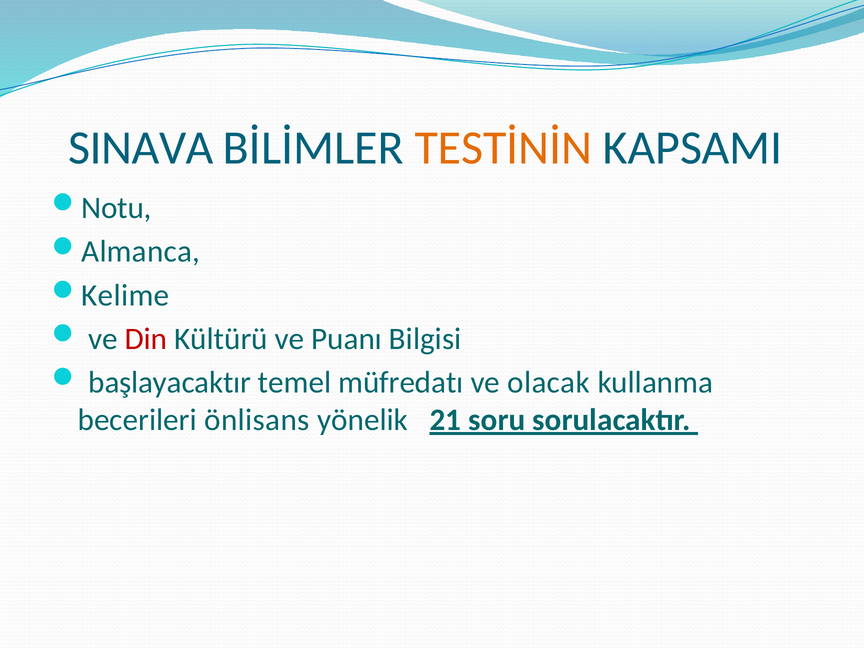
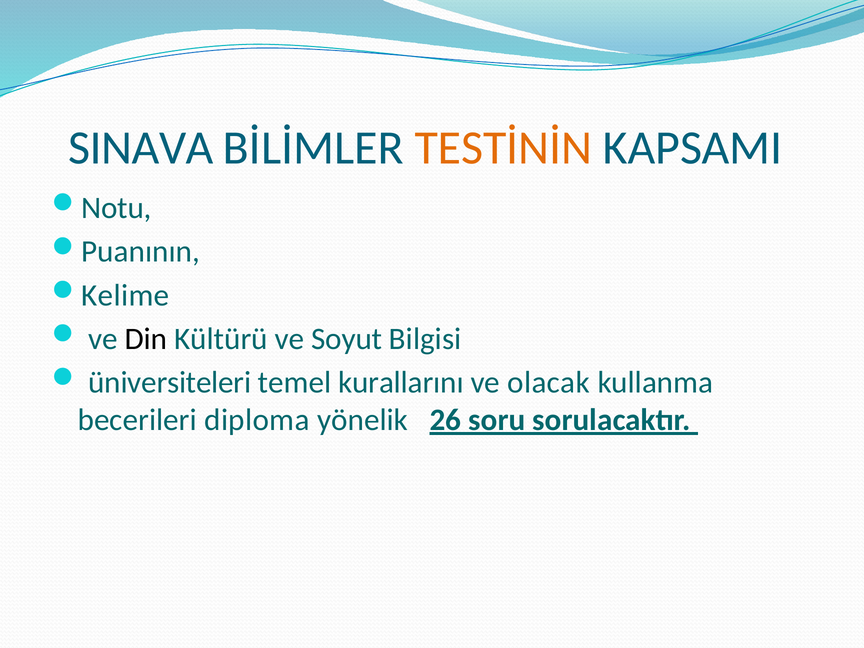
Almanca: Almanca -> Puanının
Din colour: red -> black
Puanı: Puanı -> Soyut
başlayacaktır: başlayacaktır -> üniversiteleri
müfredatı: müfredatı -> kurallarını
önlisans: önlisans -> diploma
21: 21 -> 26
